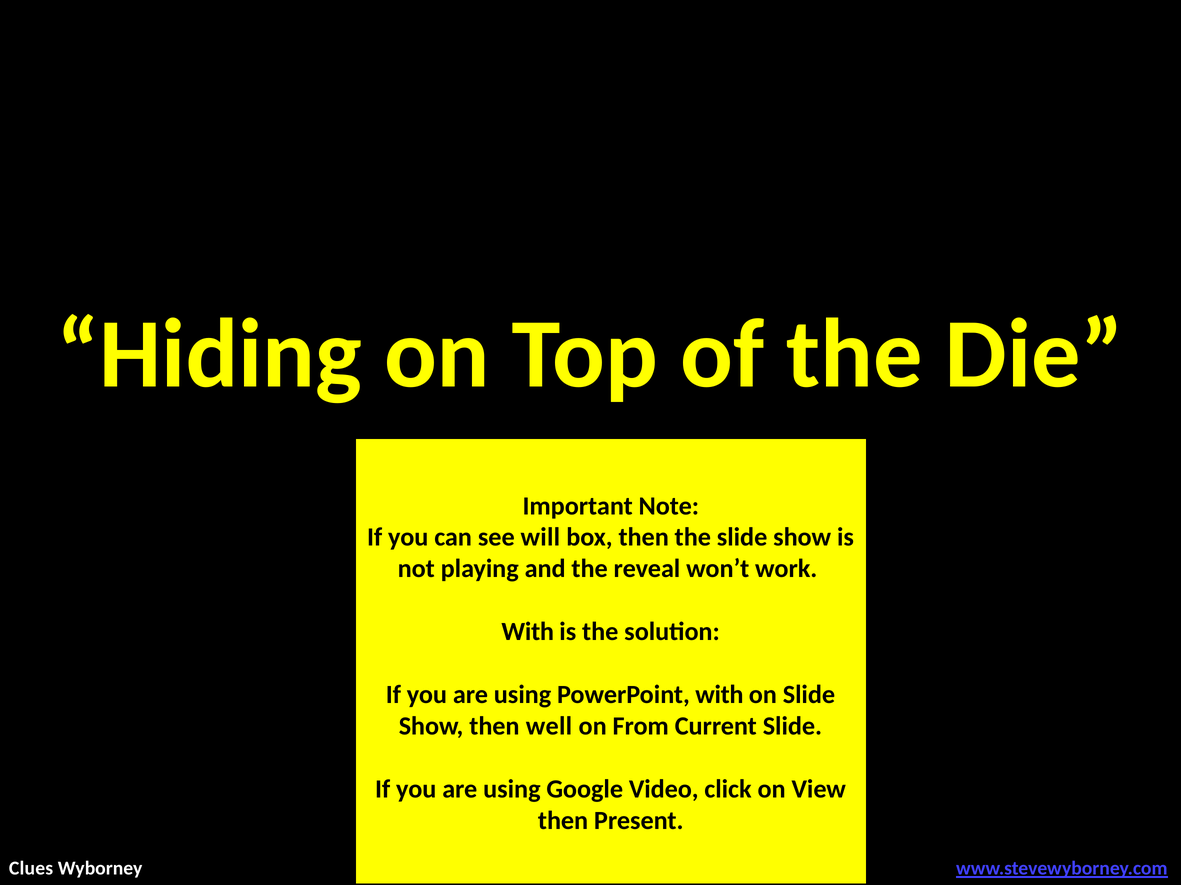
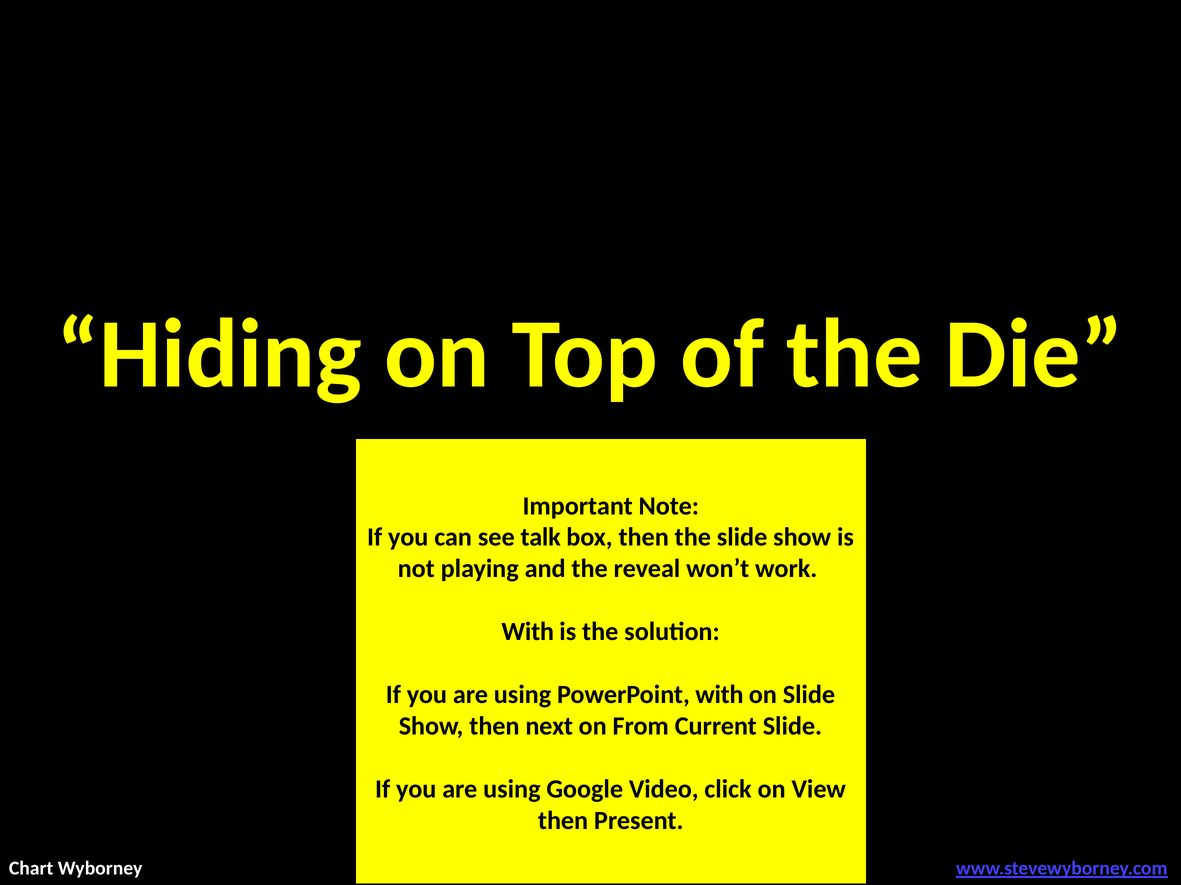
will: will -> talk
well: well -> next
Clues: Clues -> Chart
